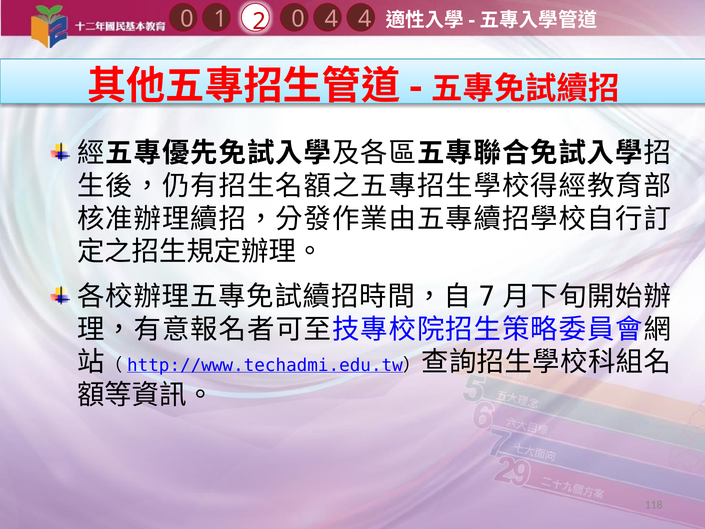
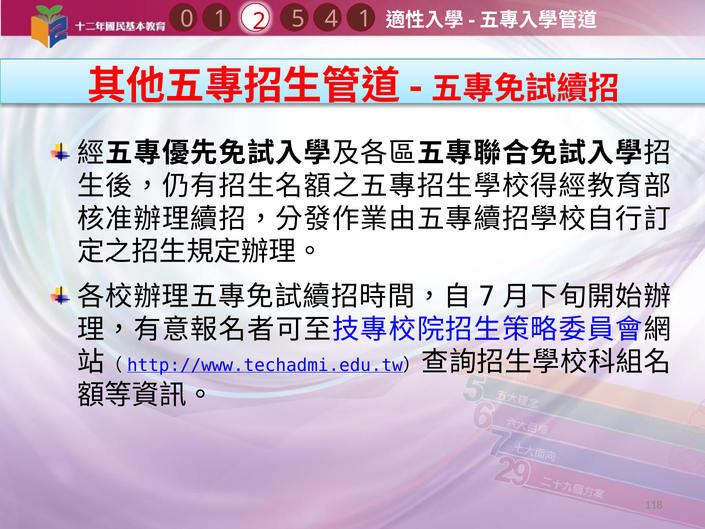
4 4: 4 -> 1
2 0: 0 -> 5
